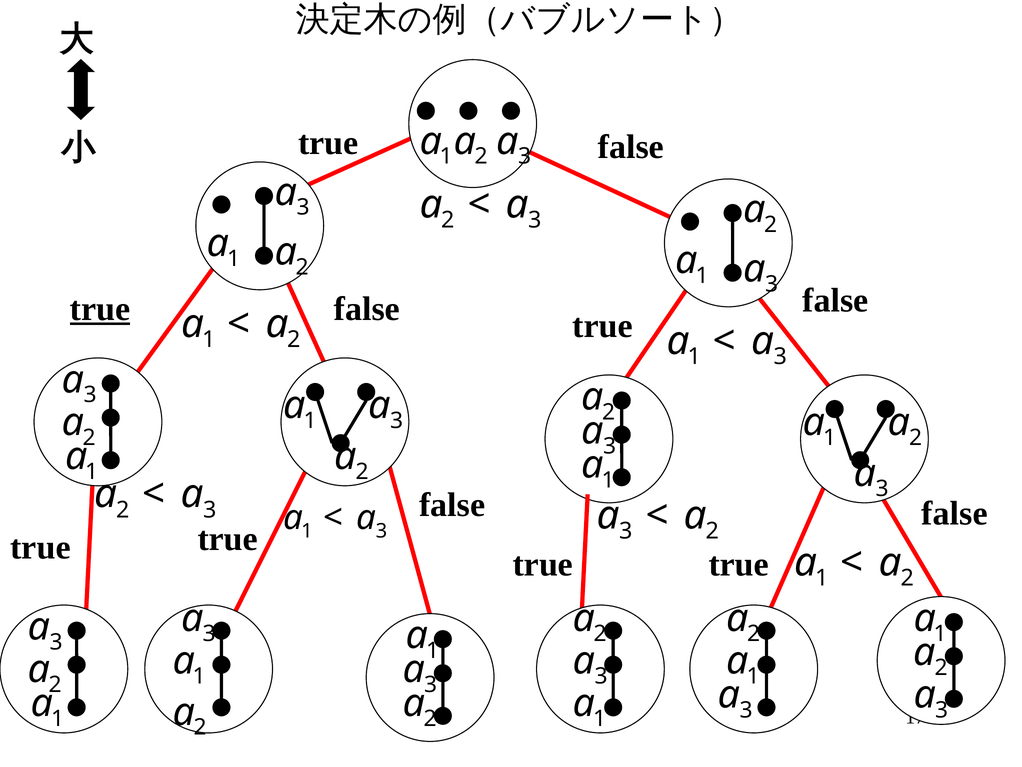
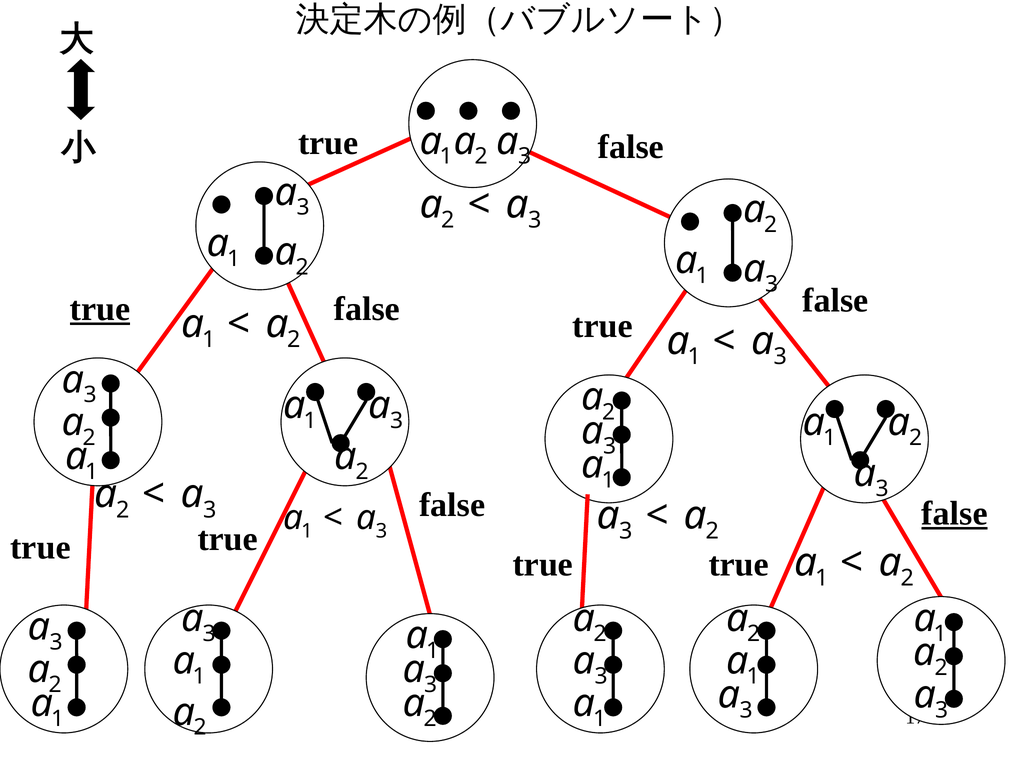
false at (955, 513) underline: none -> present
